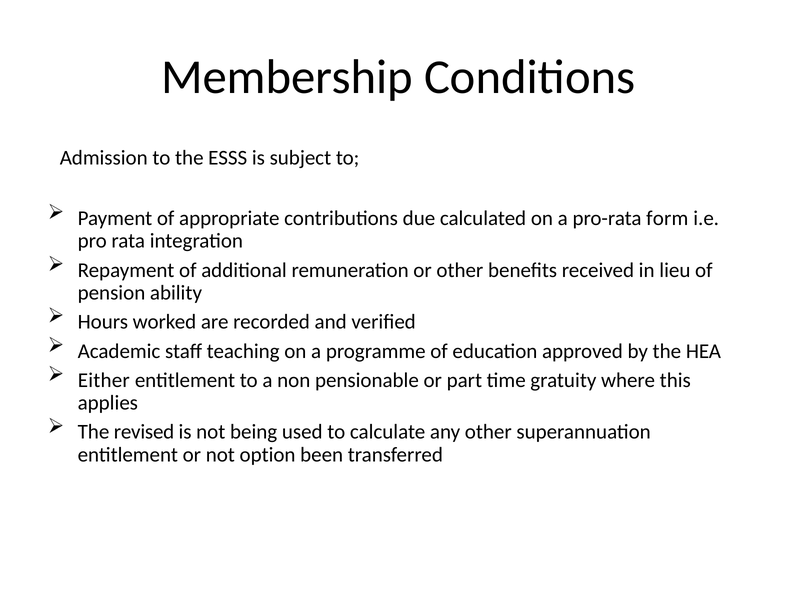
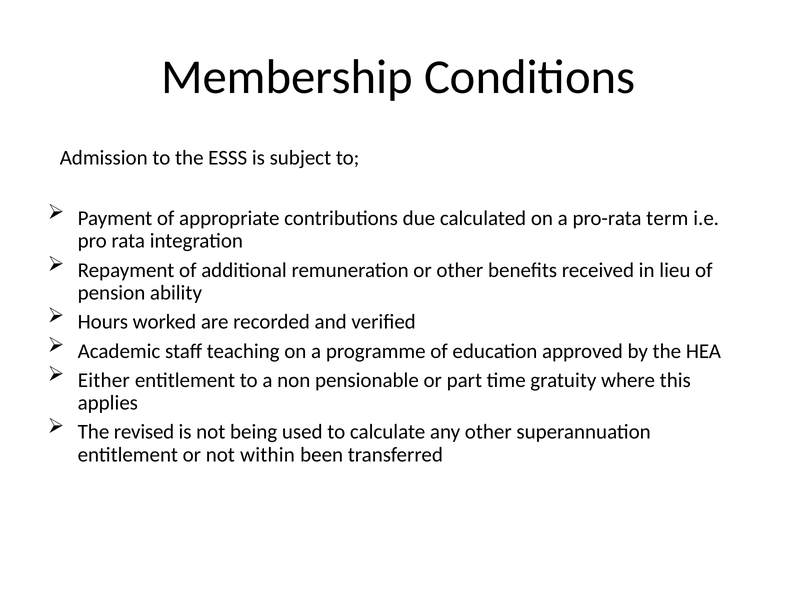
form: form -> term
option: option -> within
